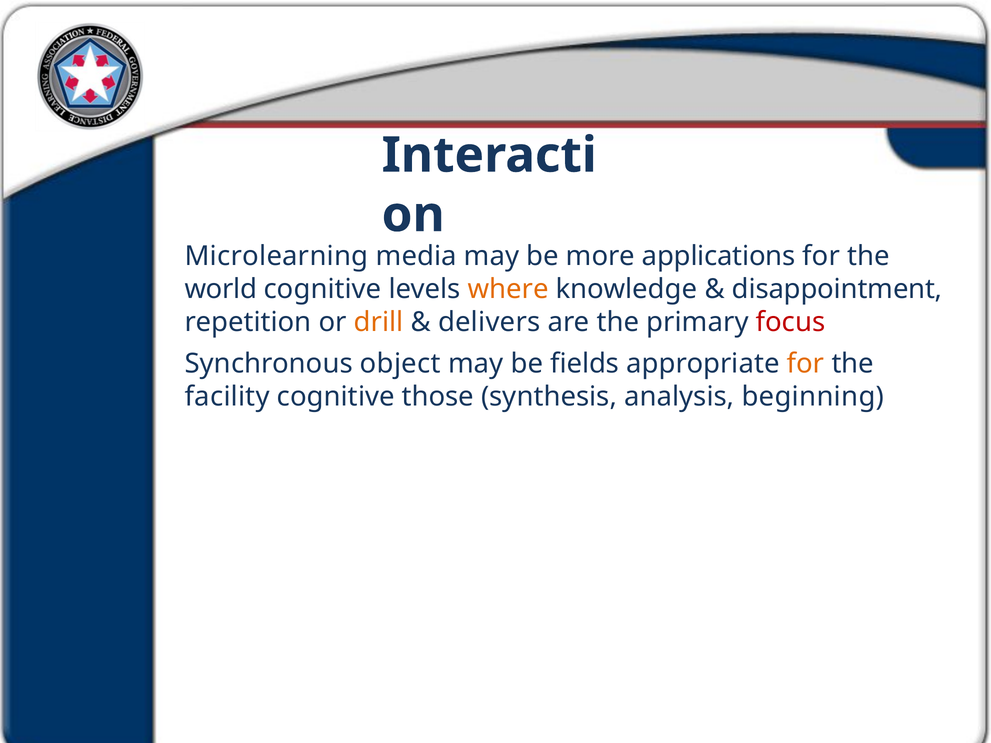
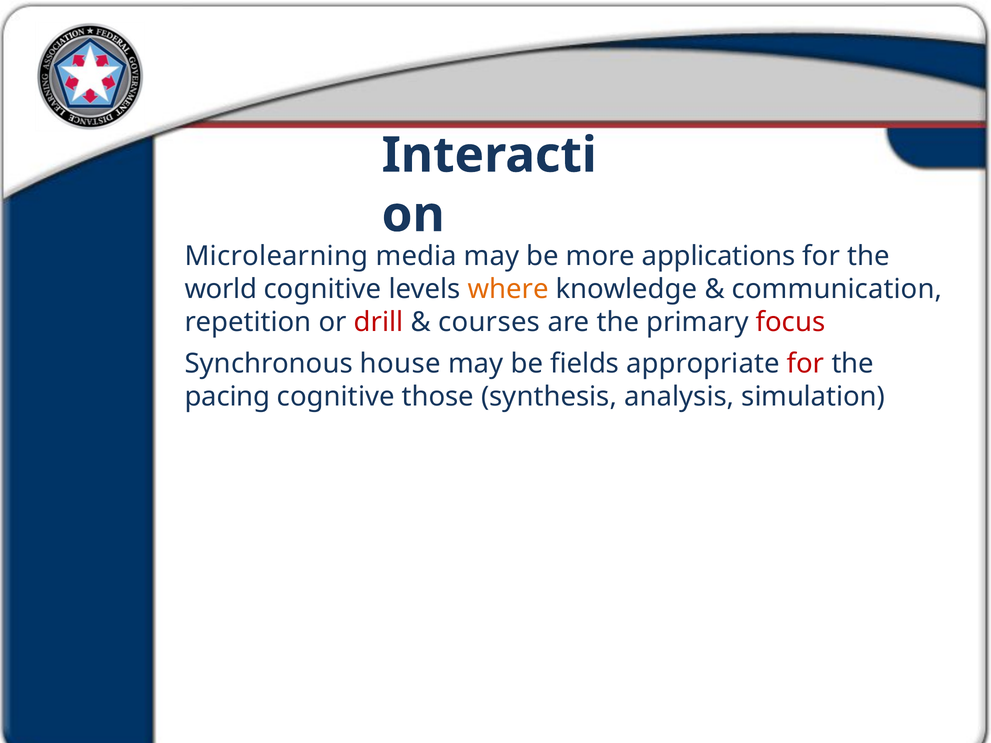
disappointment: disappointment -> communication
drill colour: orange -> red
delivers: delivers -> courses
object: object -> house
for at (806, 364) colour: orange -> red
facility: facility -> pacing
beginning: beginning -> simulation
